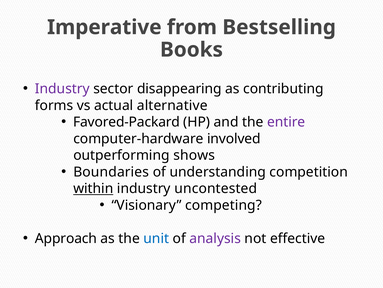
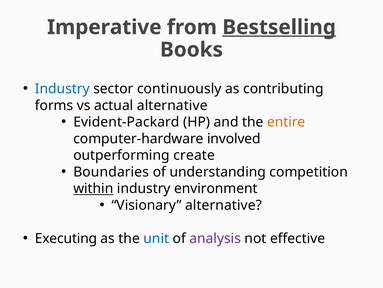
Bestselling underline: none -> present
Industry at (62, 89) colour: purple -> blue
disappearing: disappearing -> continuously
Favored-Packard: Favored-Packard -> Evident-Packard
entire colour: purple -> orange
shows: shows -> create
uncontested: uncontested -> environment
Visionary competing: competing -> alternative
Approach: Approach -> Executing
